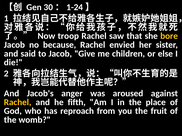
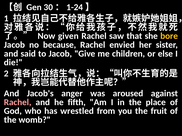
troop: troop -> given
Rachel at (18, 103) colour: yellow -> pink
reproach: reproach -> wrestled
